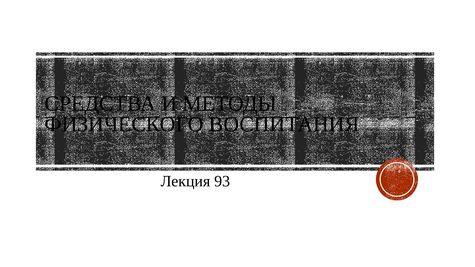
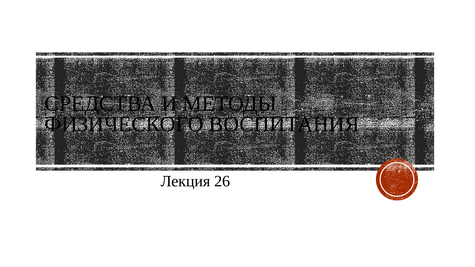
93: 93 -> 26
